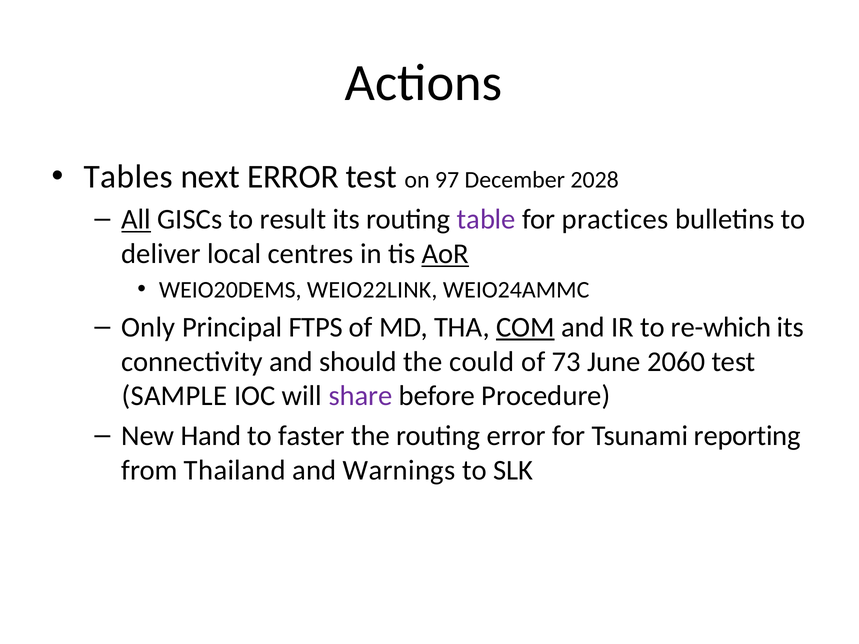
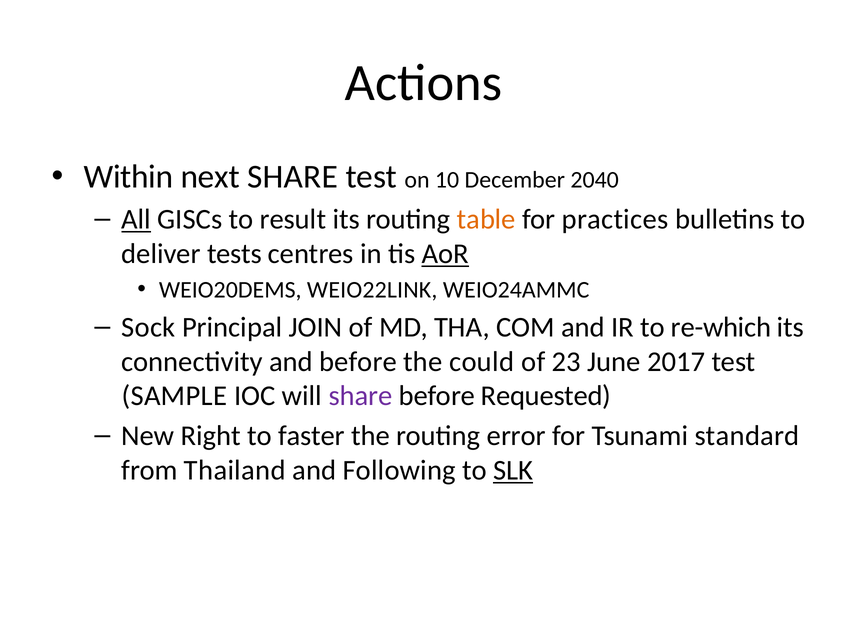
Tables: Tables -> Within
next ERROR: ERROR -> SHARE
97: 97 -> 10
2028: 2028 -> 2040
table colour: purple -> orange
local: local -> tests
Only: Only -> Sock
FTPS: FTPS -> JOIN
COM underline: present -> none
and should: should -> before
73: 73 -> 23
2060: 2060 -> 2017
Procedure: Procedure -> Requested
Hand: Hand -> Right
reporting: reporting -> standard
Warnings: Warnings -> Following
SLK underline: none -> present
